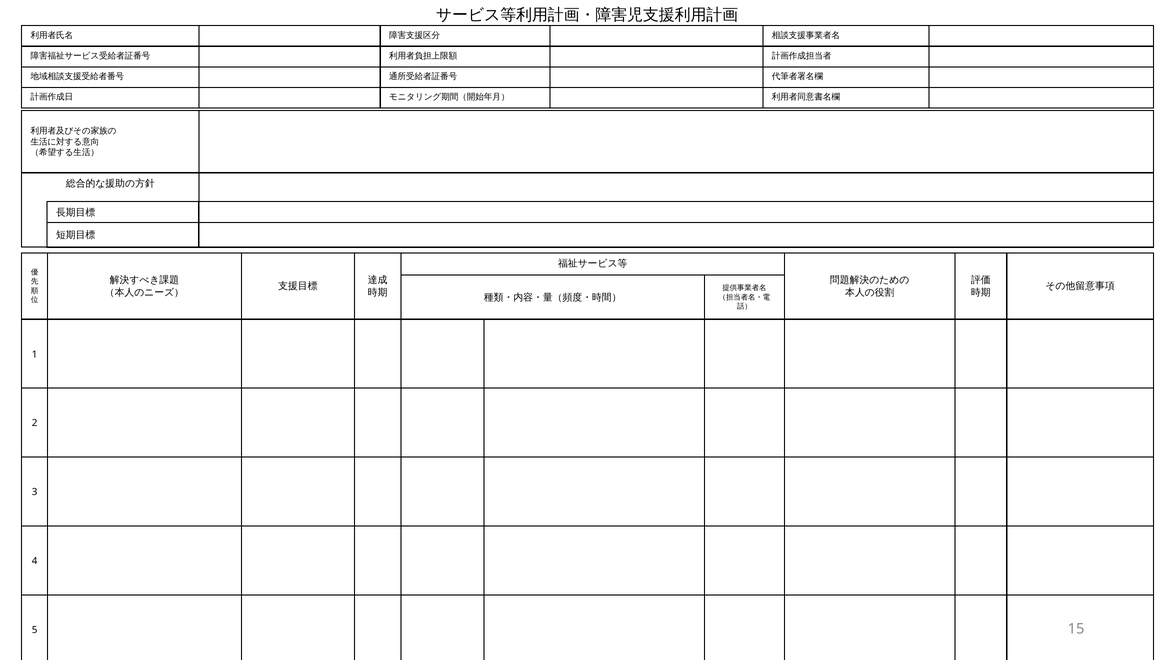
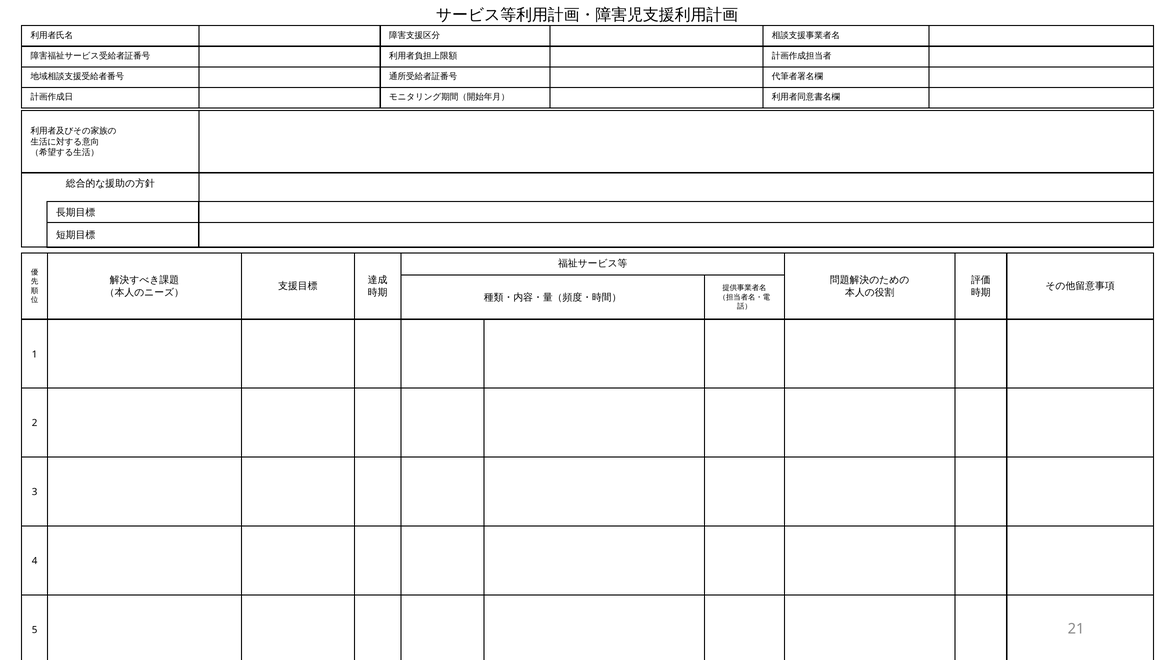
15: 15 -> 21
